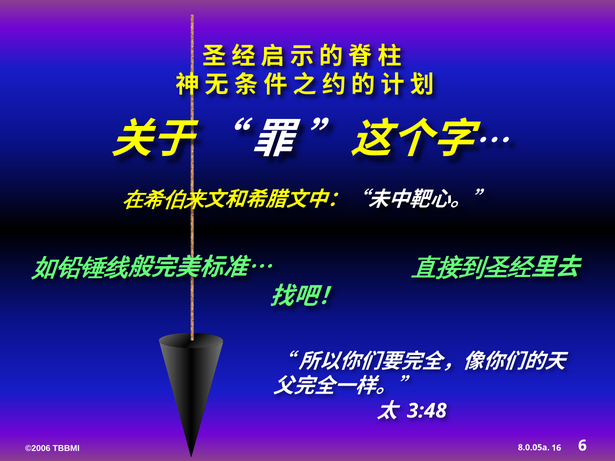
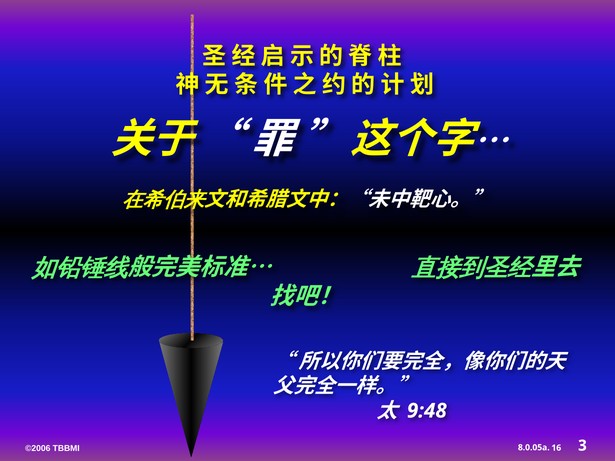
3:48: 3:48 -> 9:48
6: 6 -> 3
